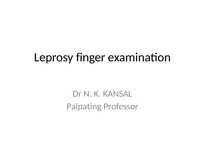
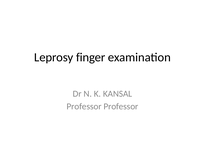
Palpating at (84, 107): Palpating -> Professor
